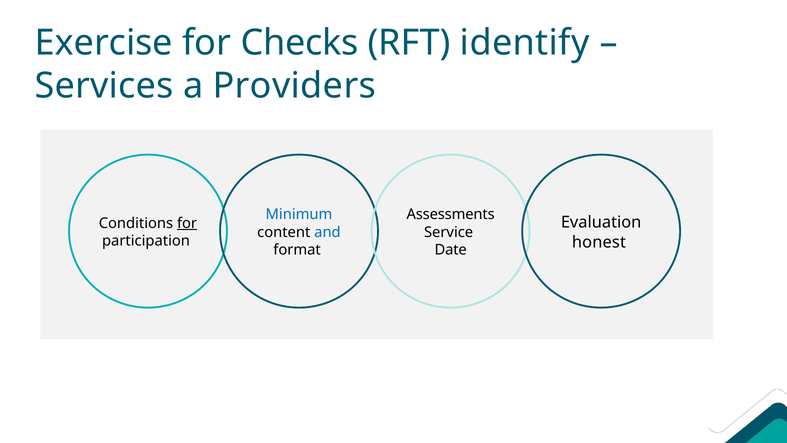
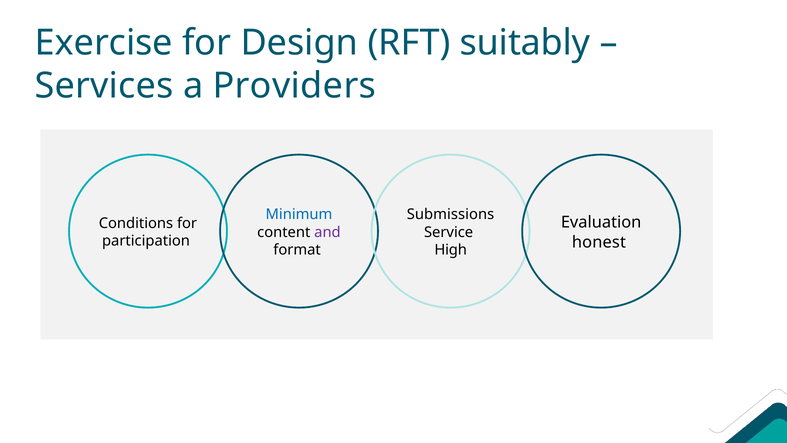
Checks: Checks -> Design
identify: identify -> suitably
Assessments: Assessments -> Submissions
for at (187, 223) underline: present -> none
and colour: blue -> purple
Date: Date -> High
